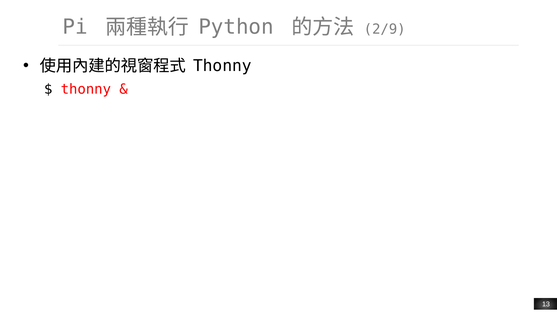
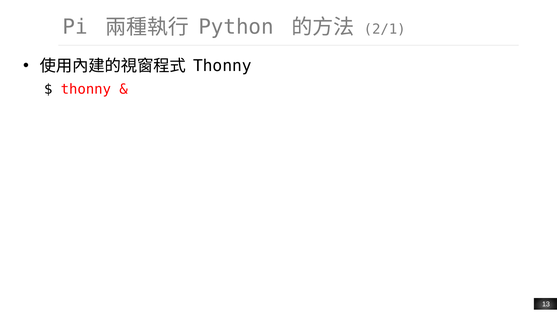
2/9: 2/9 -> 2/1
